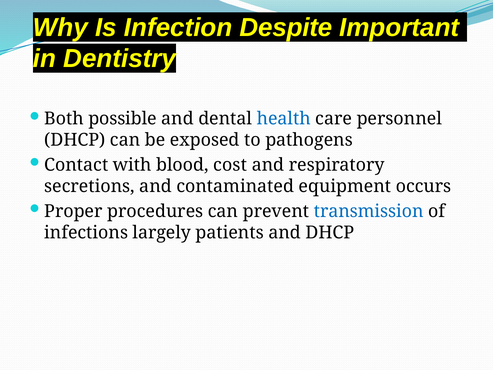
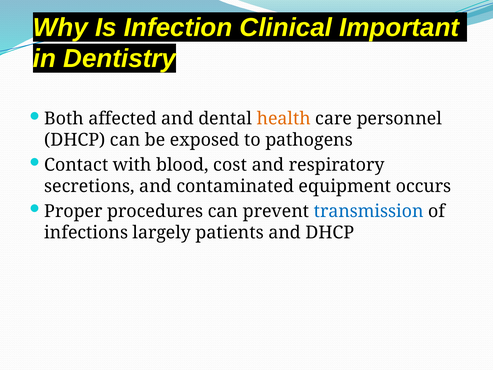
Despite: Despite -> Clinical
possible: possible -> affected
health colour: blue -> orange
